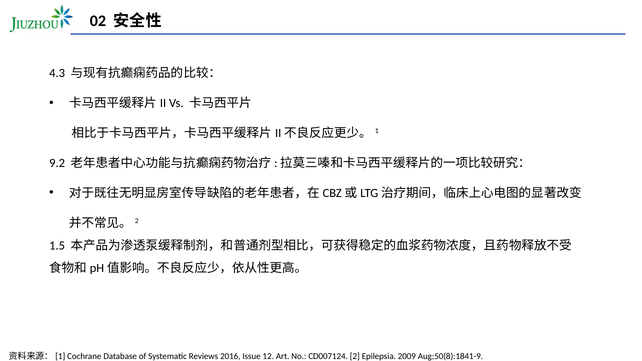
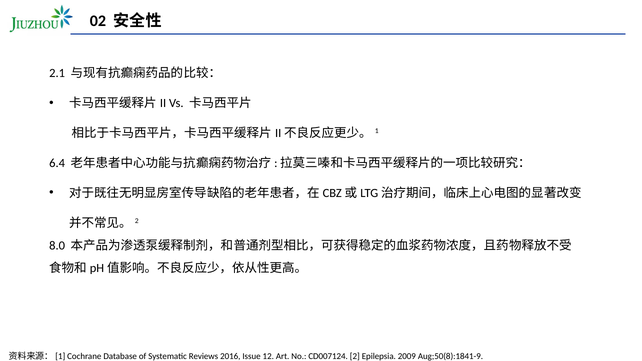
4.3: 4.3 -> 2.1
9.2: 9.2 -> 6.4
1.5: 1.5 -> 8.0
